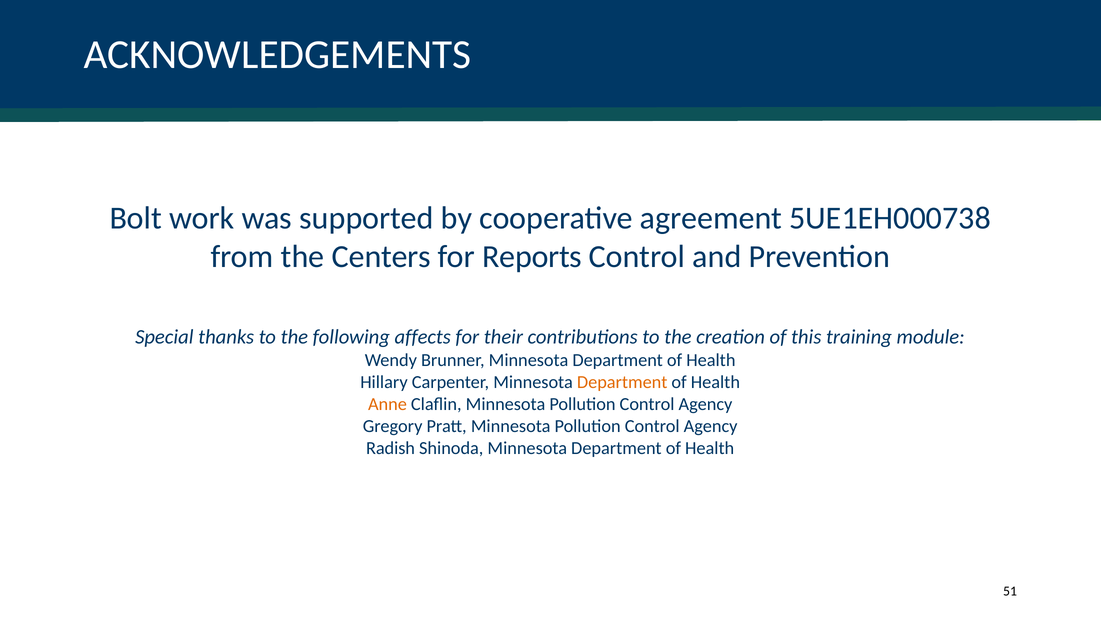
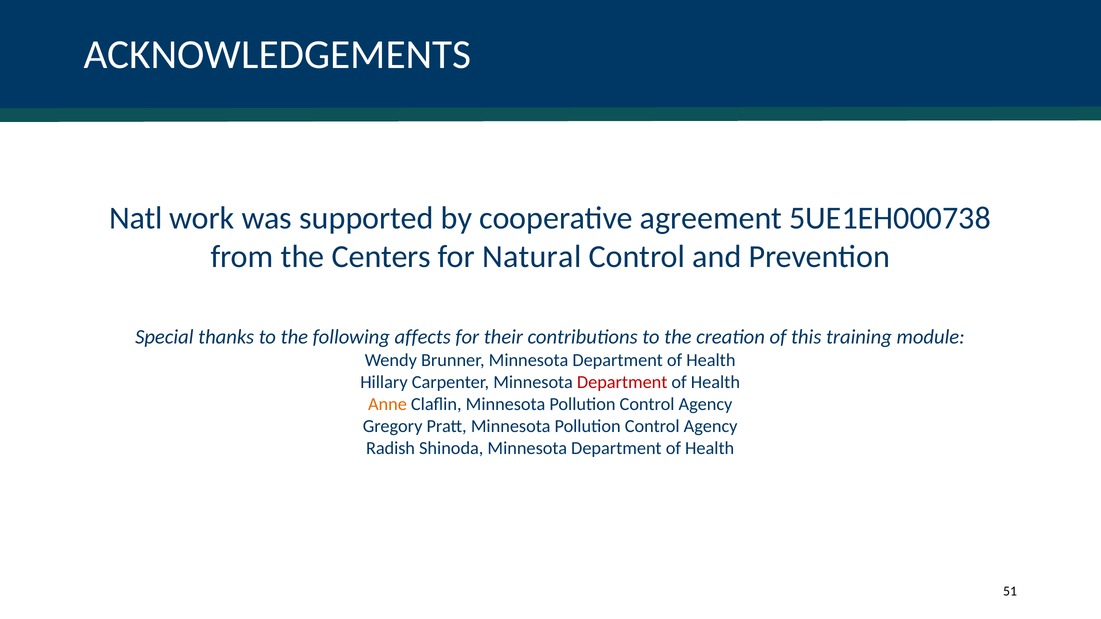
Bolt: Bolt -> Natl
Reports: Reports -> Natural
Department at (622, 382) colour: orange -> red
